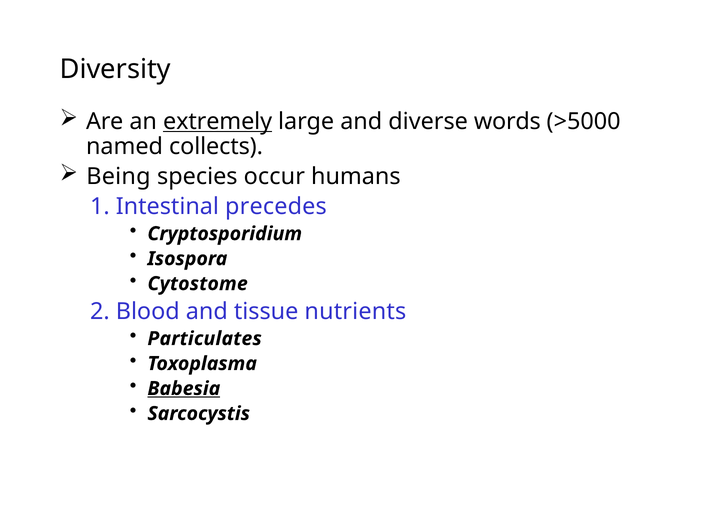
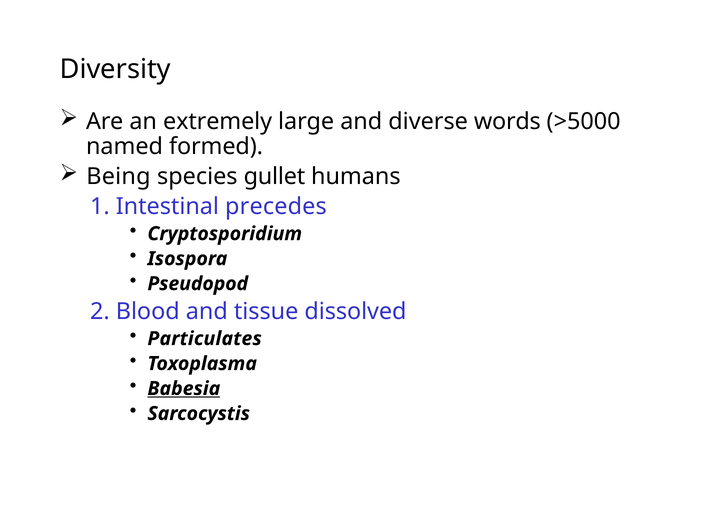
extremely underline: present -> none
collects: collects -> formed
occur: occur -> gullet
Cytostome: Cytostome -> Pseudopod
nutrients: nutrients -> dissolved
